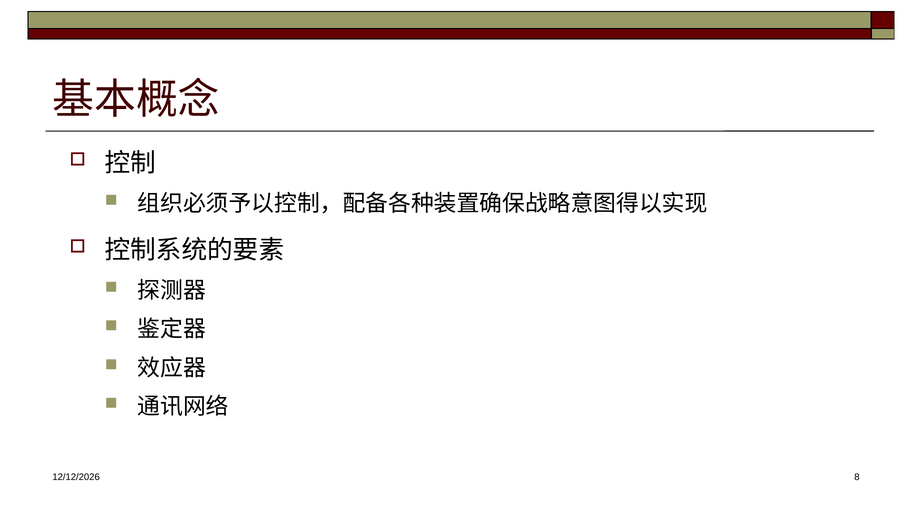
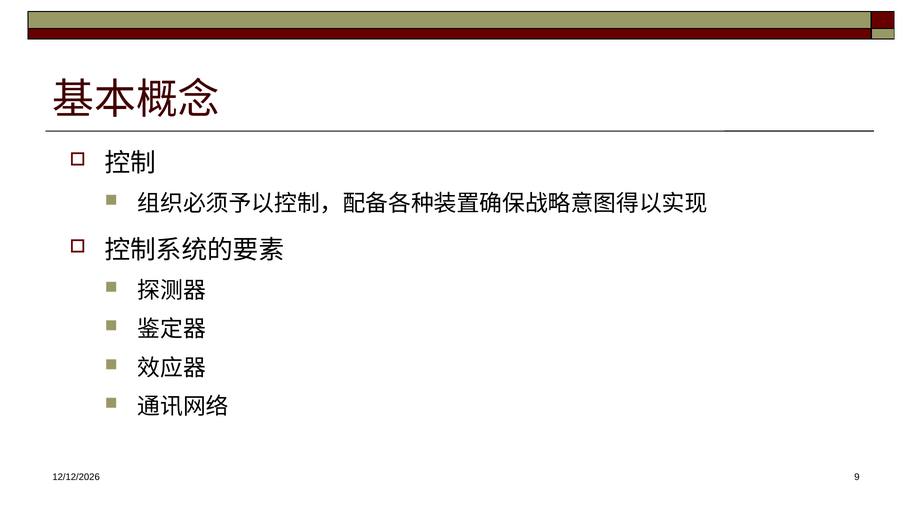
8: 8 -> 9
